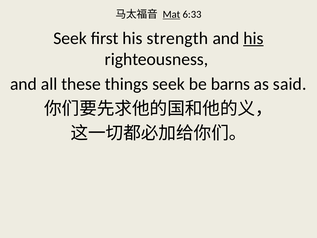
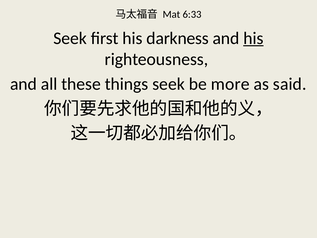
Mat underline: present -> none
strength: strength -> darkness
barns: barns -> more
